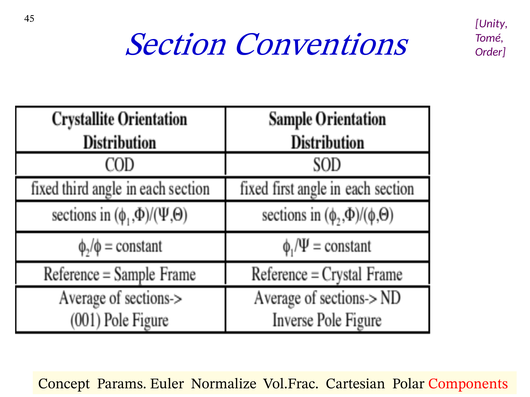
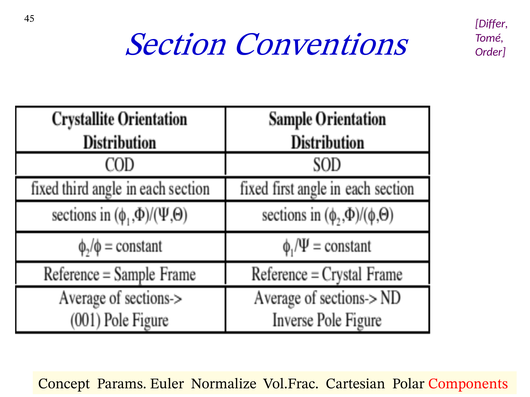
Unity: Unity -> Differ
